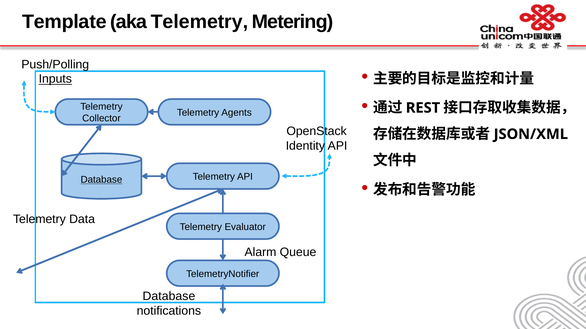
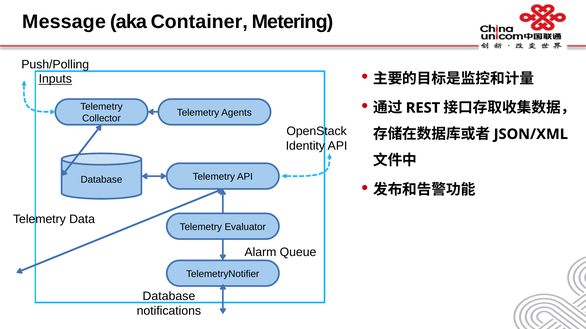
Template: Template -> Message
aka Telemetry: Telemetry -> Container
Database at (101, 180) underline: present -> none
